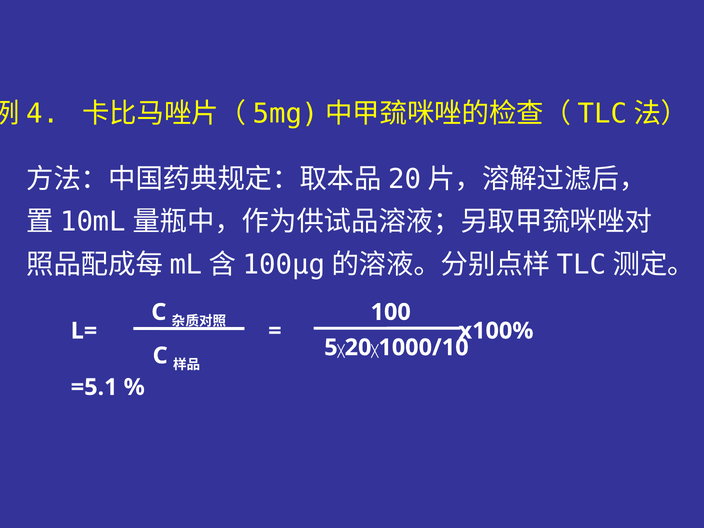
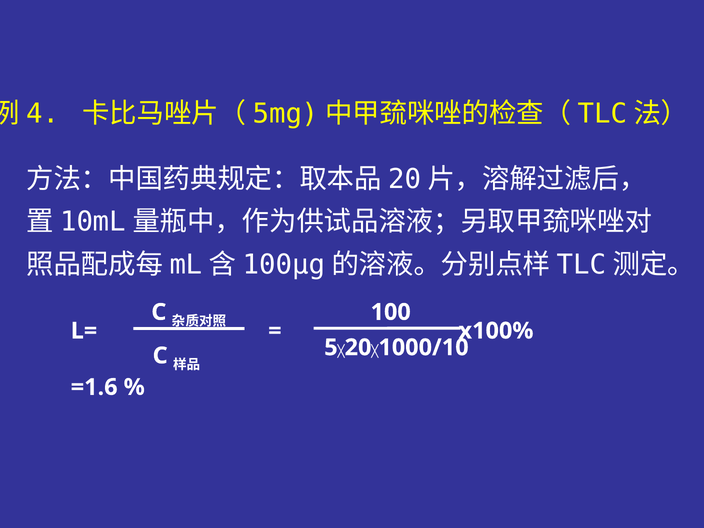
=5.1: =5.1 -> =1.6
